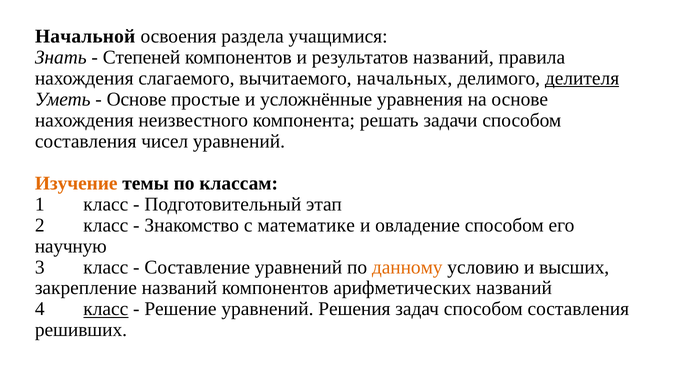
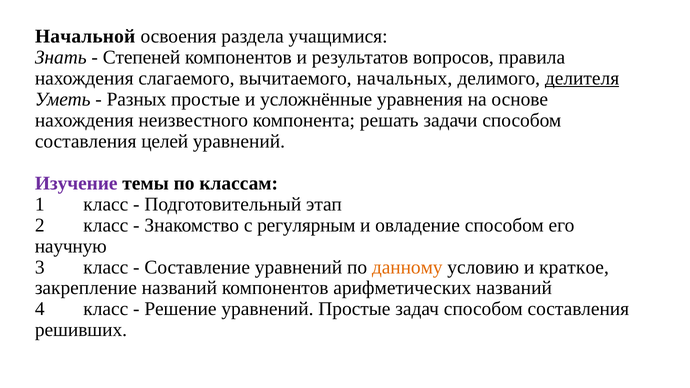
результатов названий: названий -> вопросов
Основе at (137, 99): Основе -> Разных
чисел: чисел -> целей
Изучение colour: orange -> purple
математике: математике -> регулярным
высших: высших -> краткое
класс at (106, 309) underline: present -> none
уравнений Решения: Решения -> Простые
